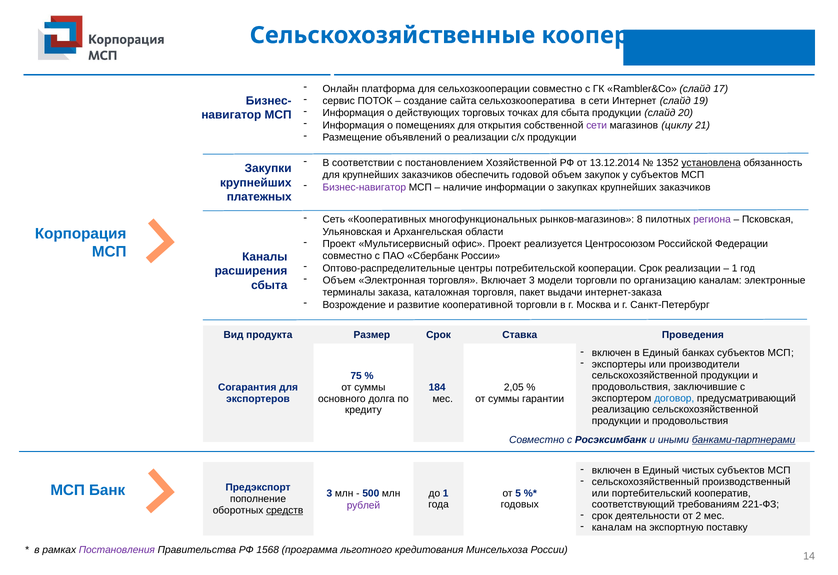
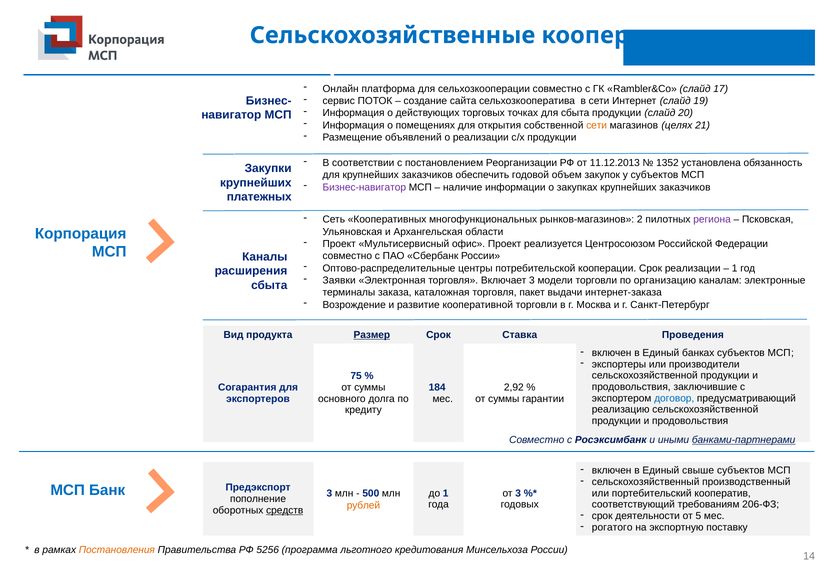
сети at (597, 125) colour: purple -> orange
циклу: циклу -> целях
Хозяйственной: Хозяйственной -> Реорганизации
13.12.2014: 13.12.2014 -> 11.12.2013
установлена underline: present -> none
8: 8 -> 2
Объем at (339, 280): Объем -> Заявки
Размер underline: none -> present
2,05: 2,05 -> 2,92
чистых: чистых -> свыше
от 5: 5 -> 3
221-ФЗ: 221-ФЗ -> 206-ФЗ
рублей colour: purple -> orange
2: 2 -> 5
каналам at (612, 527): каналам -> рогатого
Постановления colour: purple -> orange
1568: 1568 -> 5256
